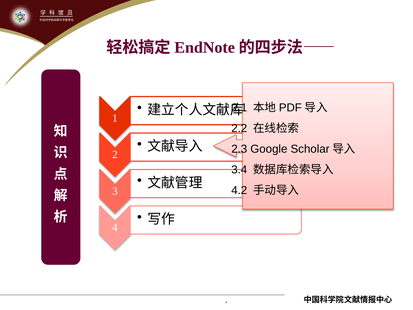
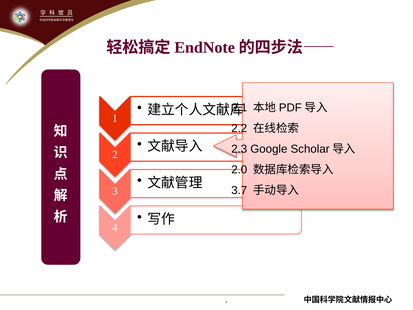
3.4: 3.4 -> 2.0
4.2: 4.2 -> 3.7
